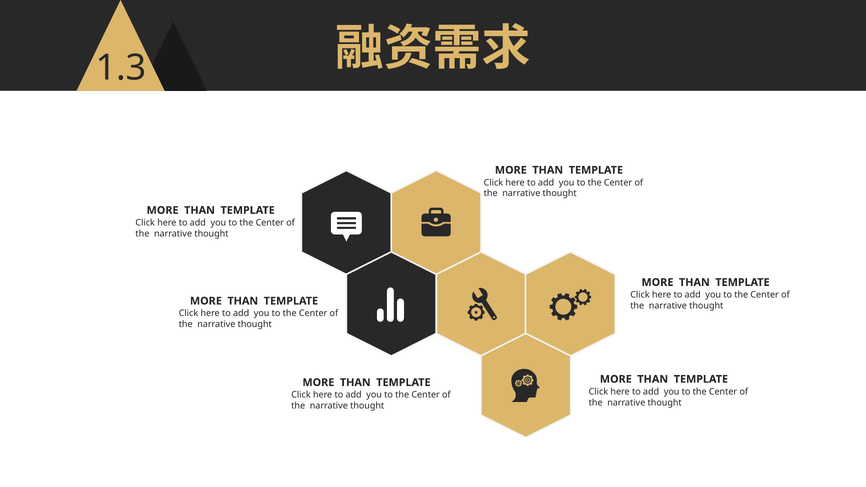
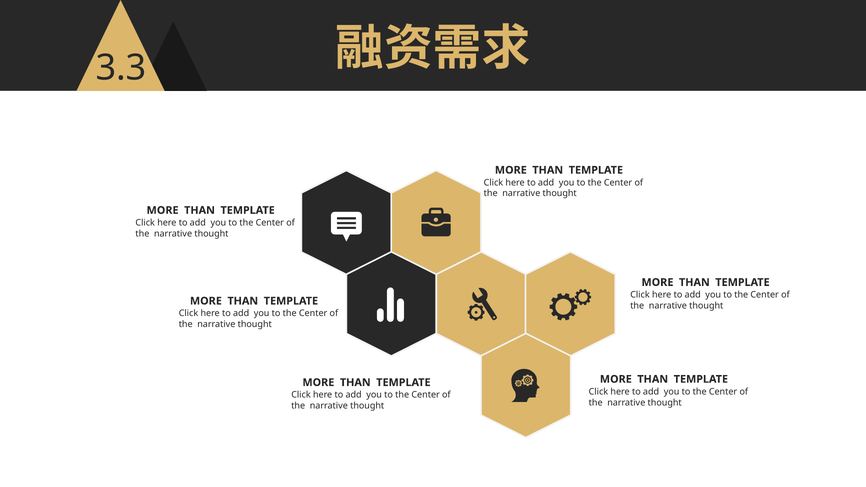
1.3: 1.3 -> 3.3
